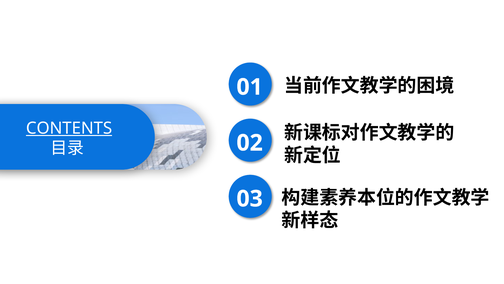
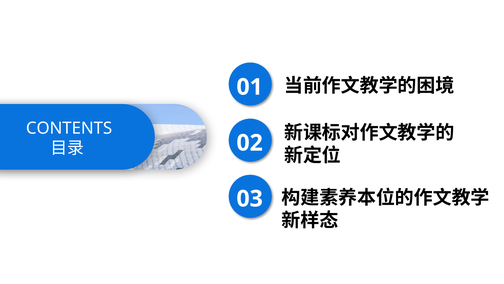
CONTENTS underline: present -> none
